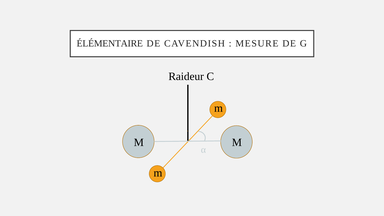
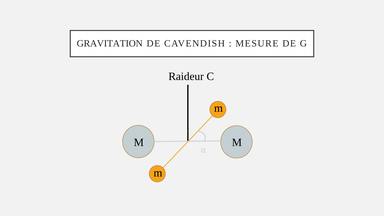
ÉLÉMENTAIRE: ÉLÉMENTAIRE -> GRAVITATION
